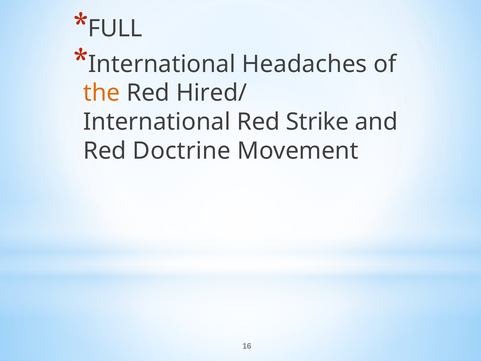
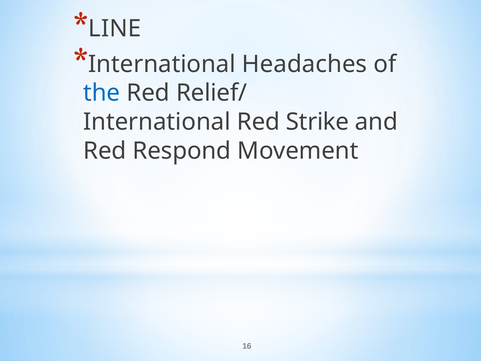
FULL: FULL -> LINE
the colour: orange -> blue
Hired/: Hired/ -> Relief/
Doctrine: Doctrine -> Respond
